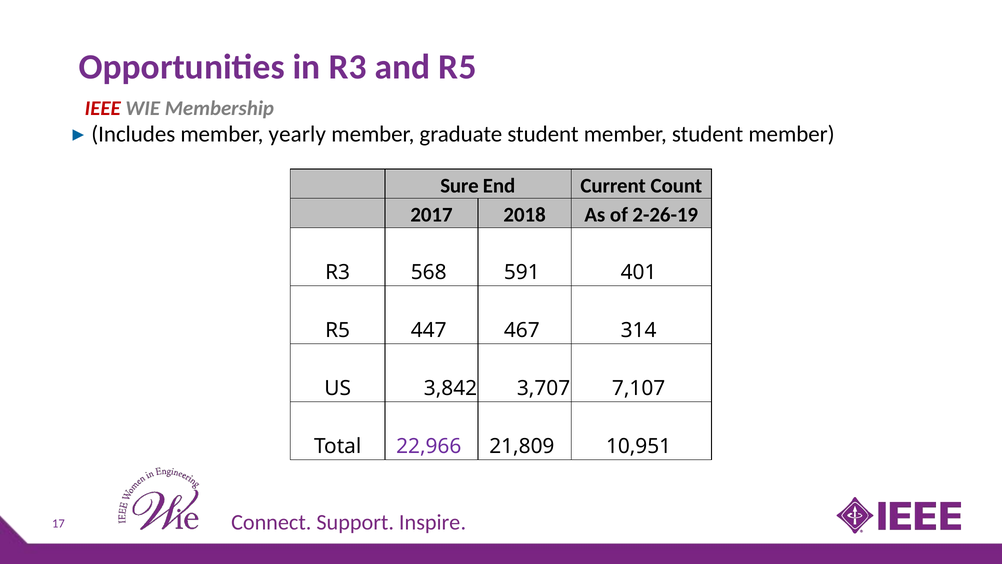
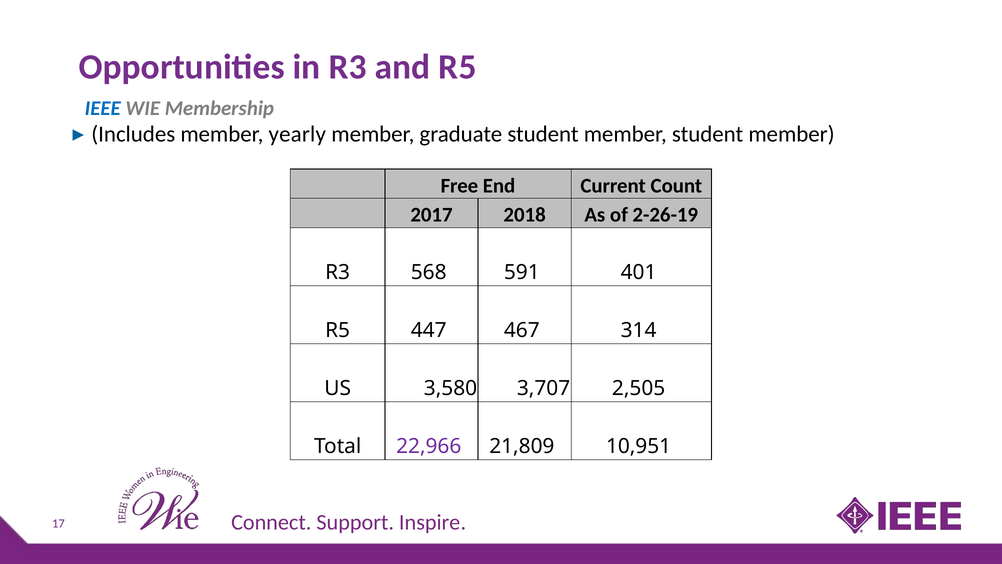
IEEE colour: red -> blue
Sure: Sure -> Free
3,842: 3,842 -> 3,580
7,107: 7,107 -> 2,505
